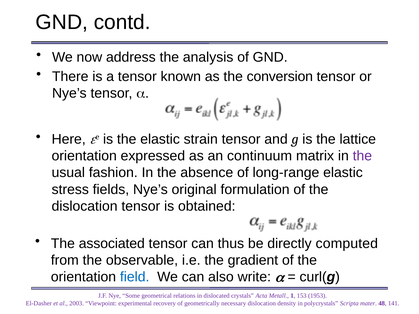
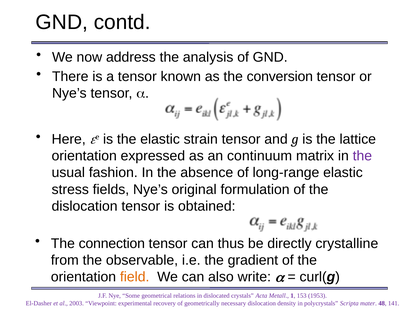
associated: associated -> connection
computed: computed -> crystalline
field colour: blue -> orange
